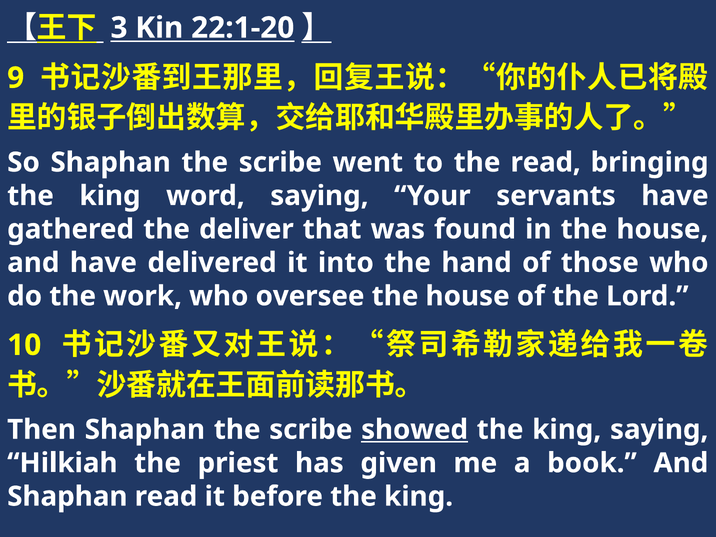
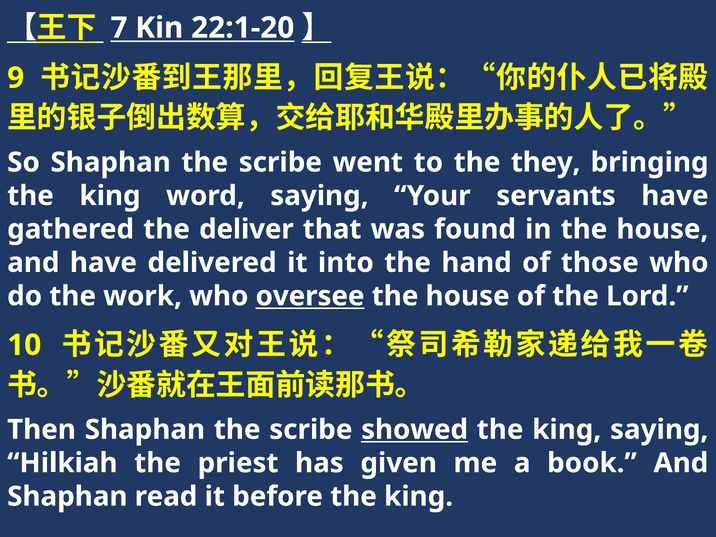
3: 3 -> 7
the read: read -> they
oversee underline: none -> present
